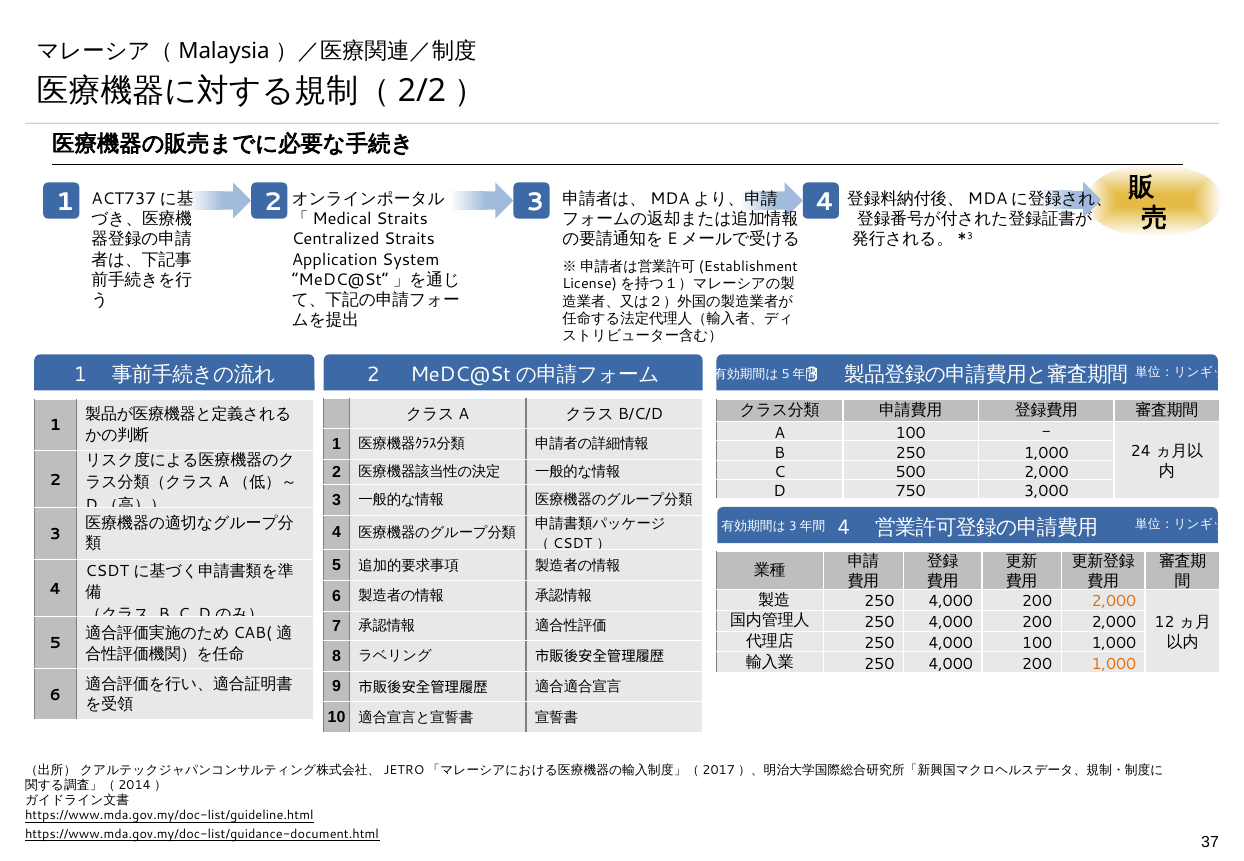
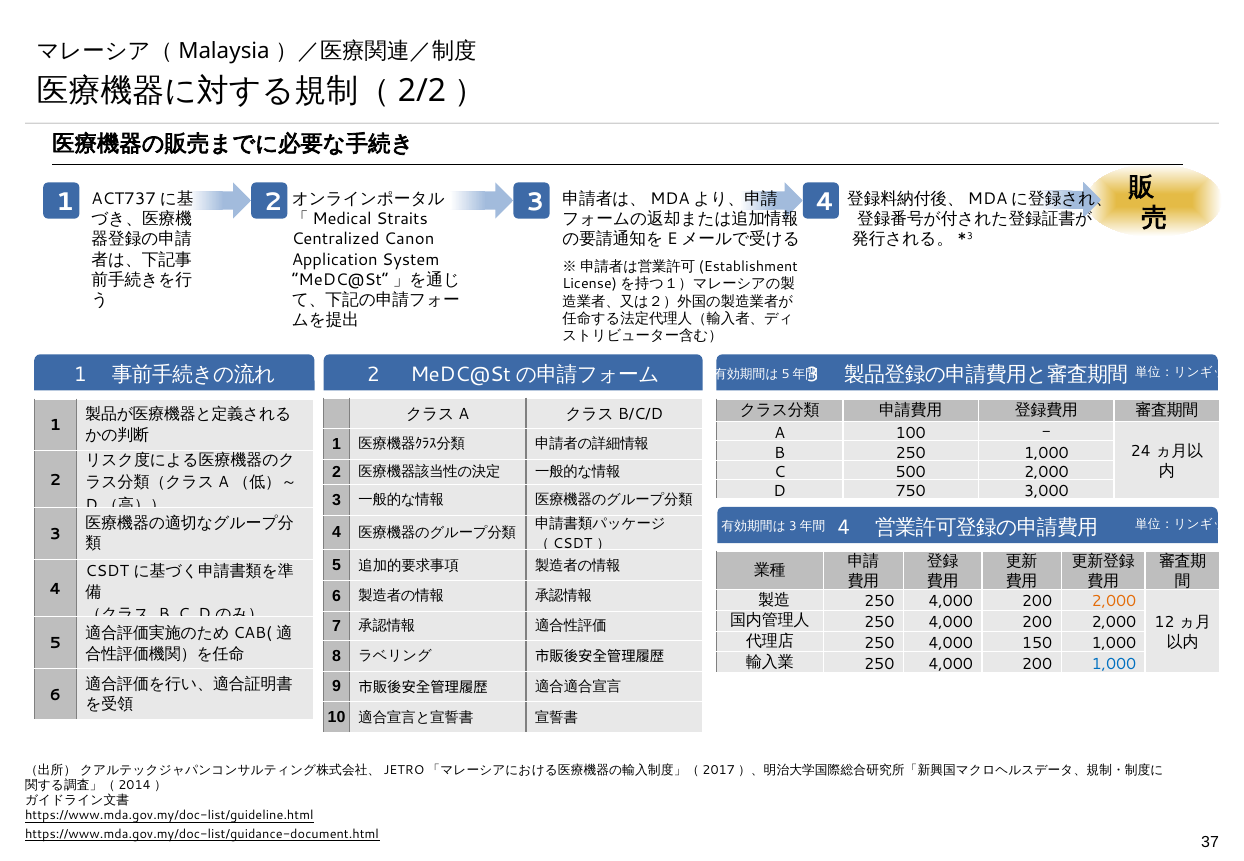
Centralized Straits: Straits -> Canon
4,000 100: 100 -> 150
1,000 at (1114, 664) colour: orange -> blue
